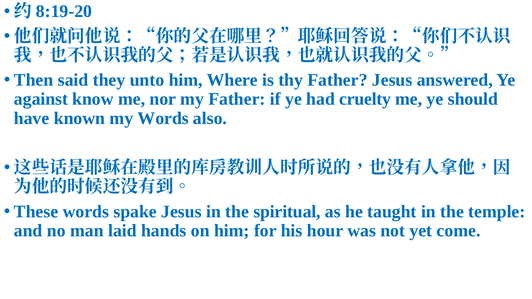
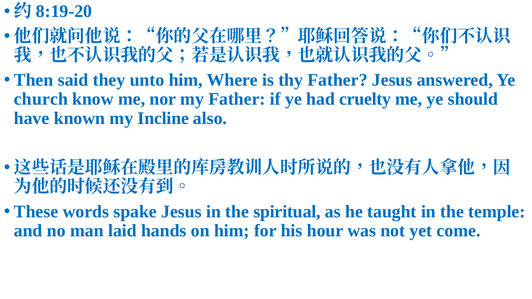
against: against -> church
my Words: Words -> Incline
